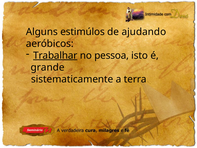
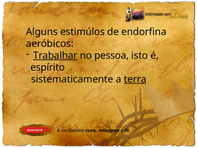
ajudando: ajudando -> endorfina
grande: grande -> espírito
terra underline: none -> present
